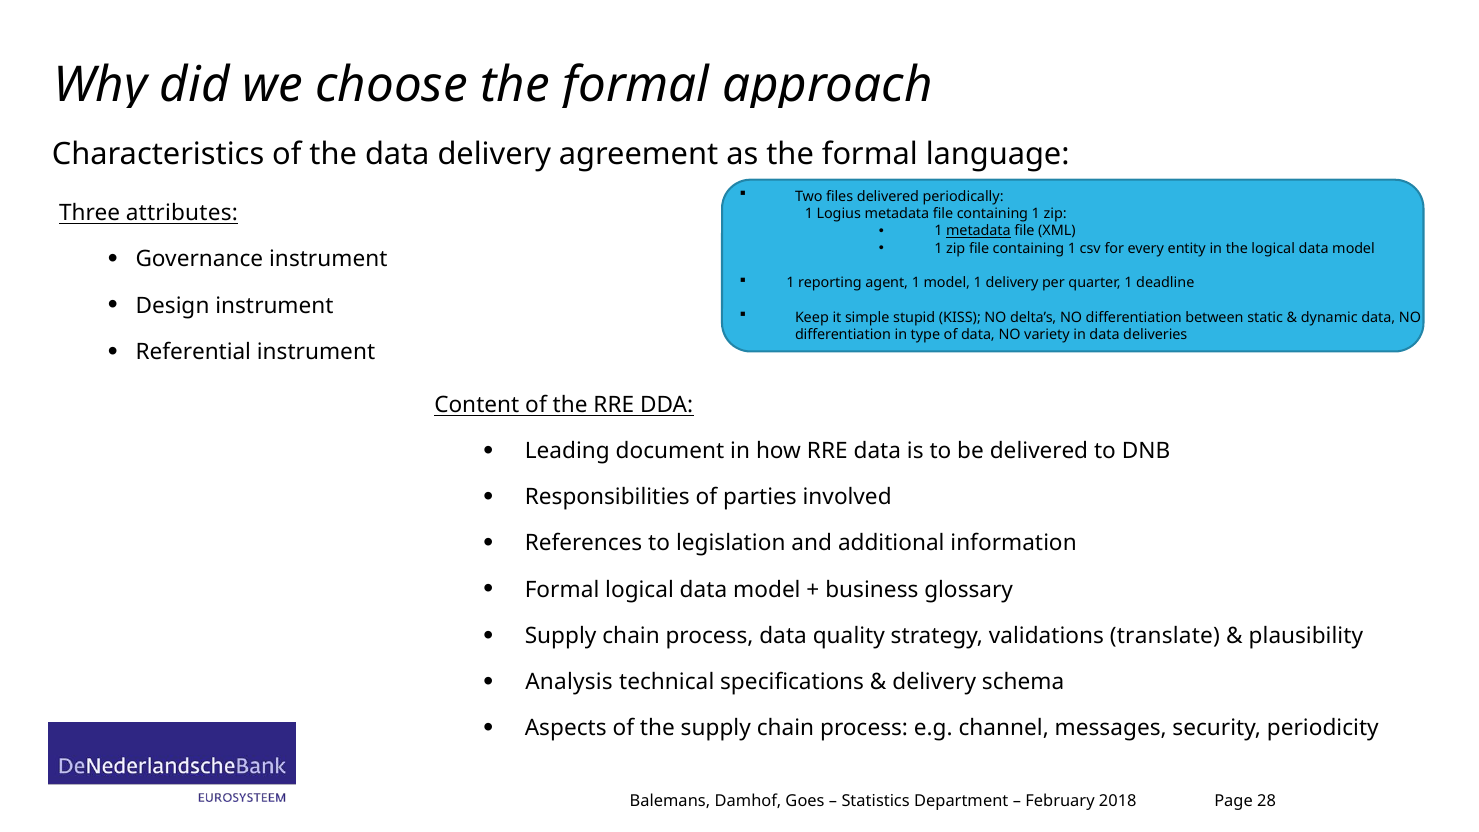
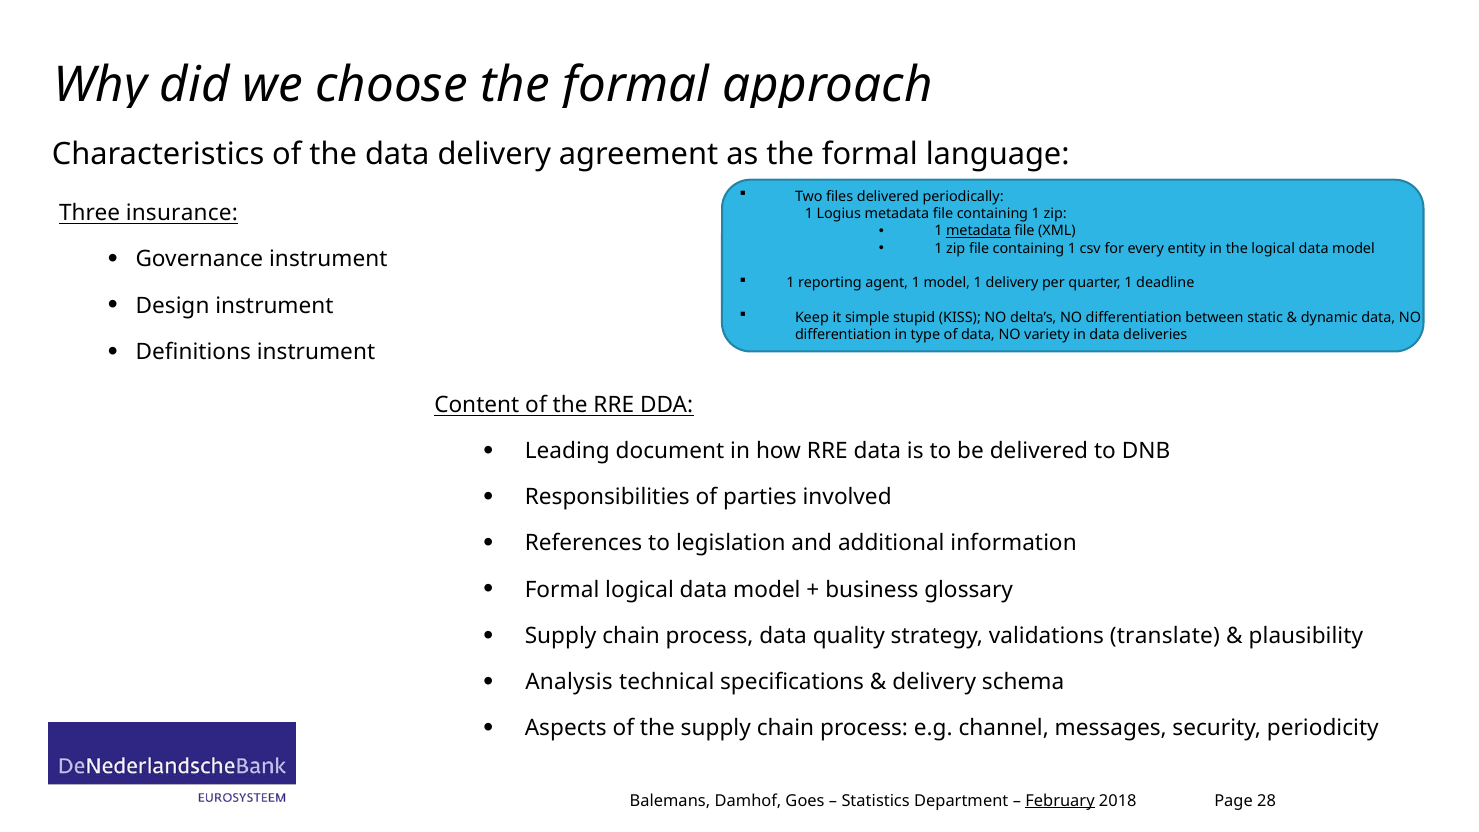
attributes: attributes -> insurance
Referential: Referential -> Definitions
February underline: none -> present
